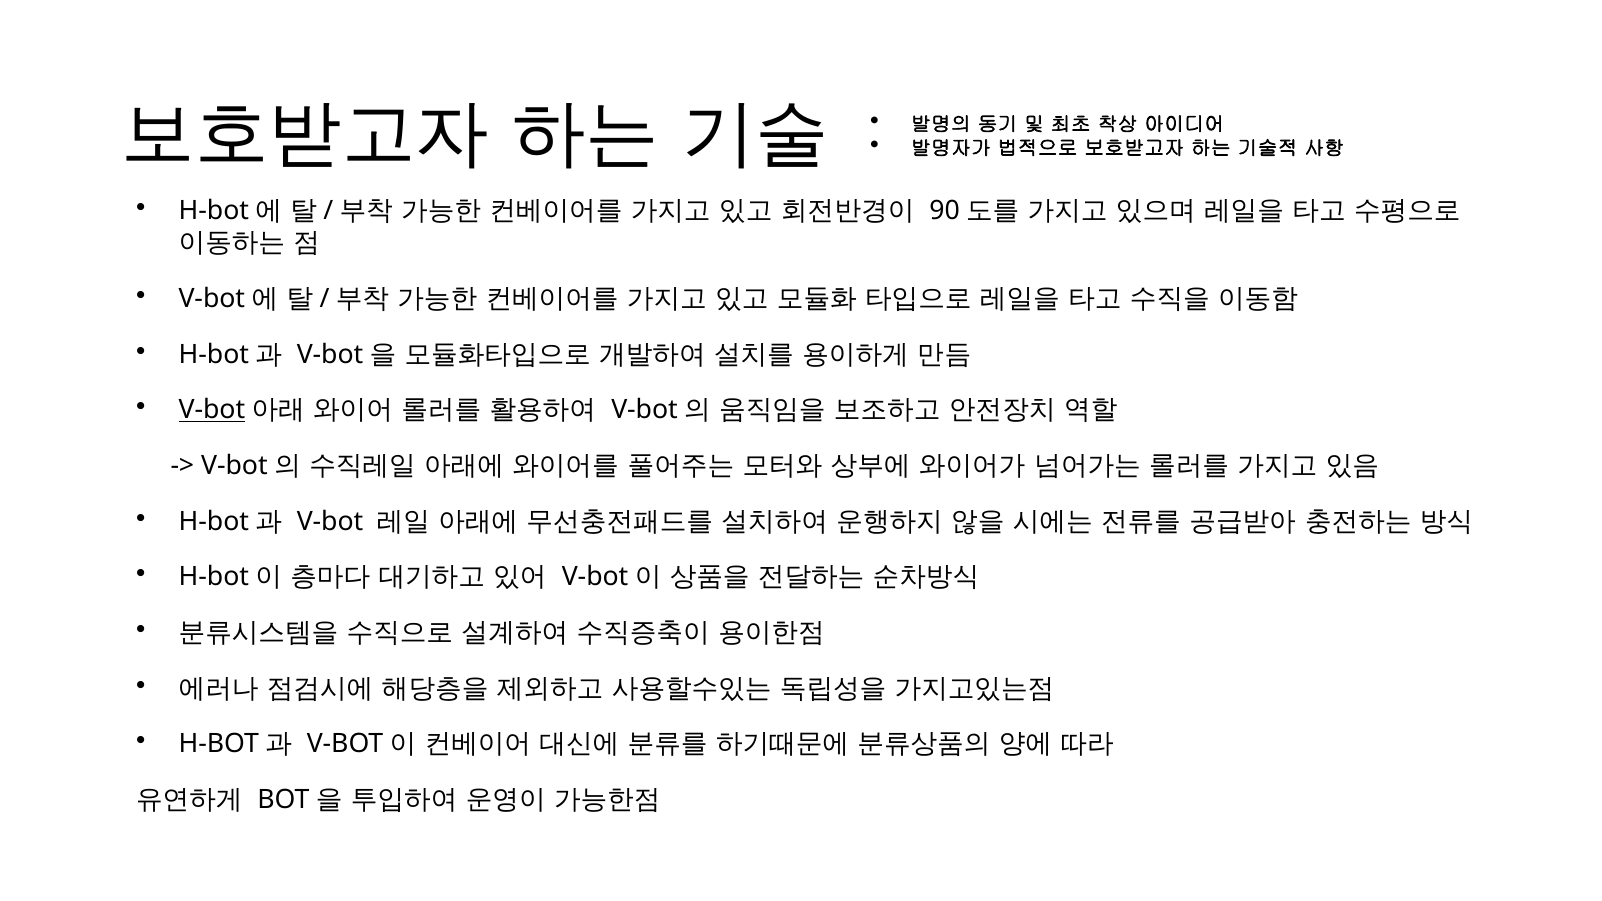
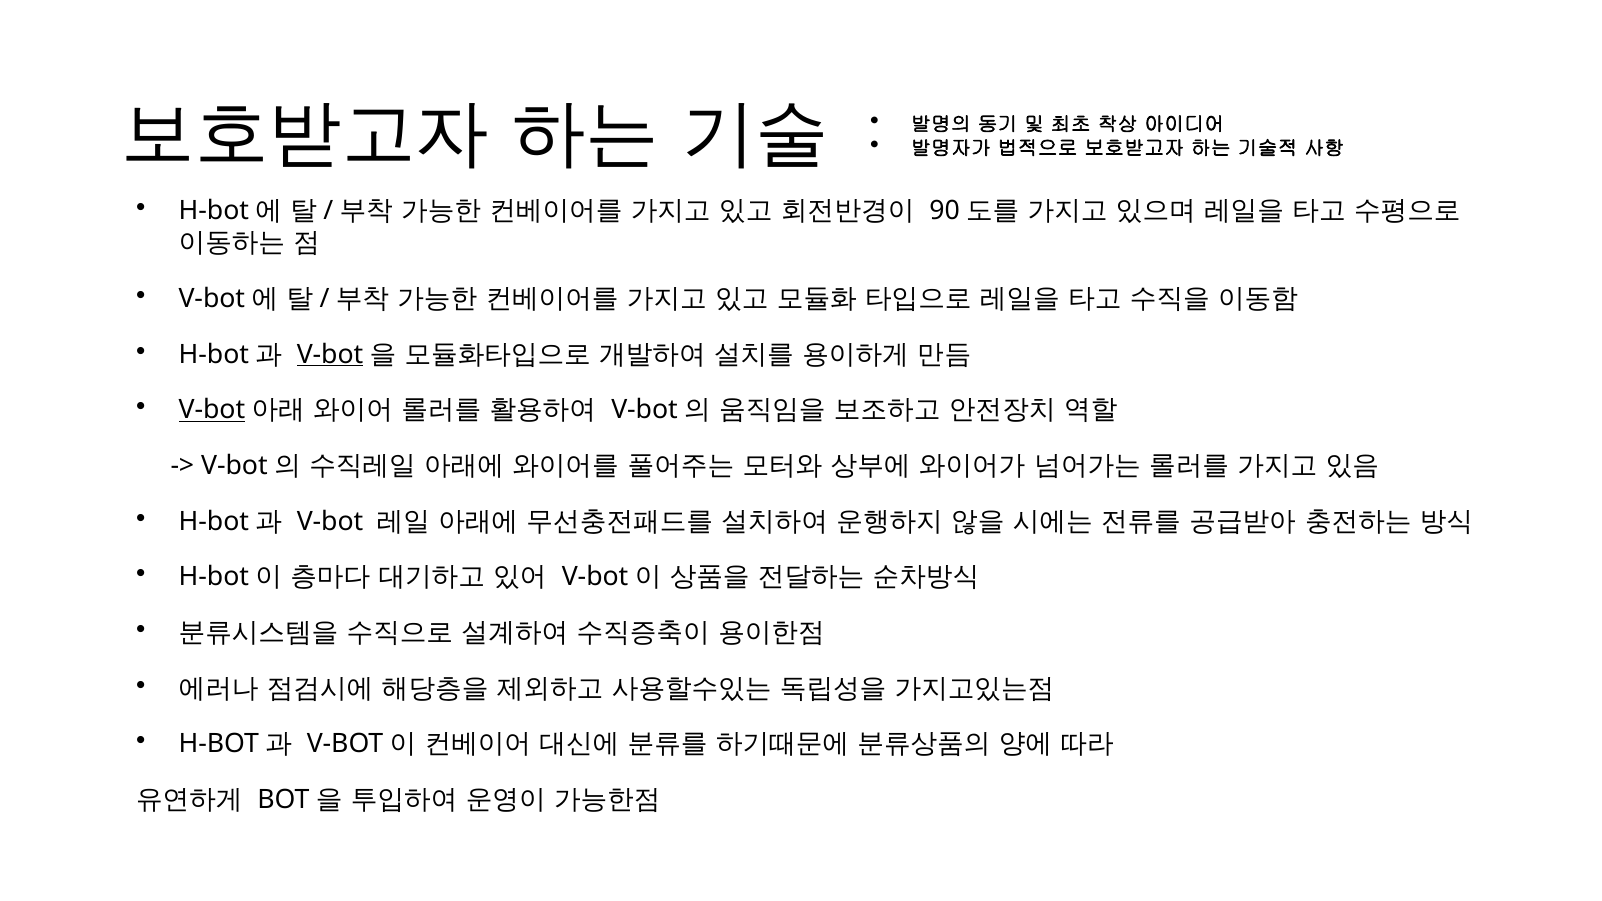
V-bot at (330, 354) underline: none -> present
